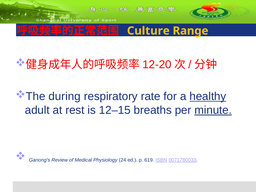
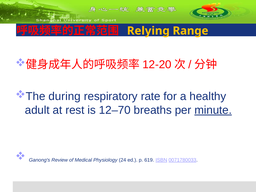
Culture: Culture -> Relying
healthy underline: present -> none
12–15: 12–15 -> 12–70
